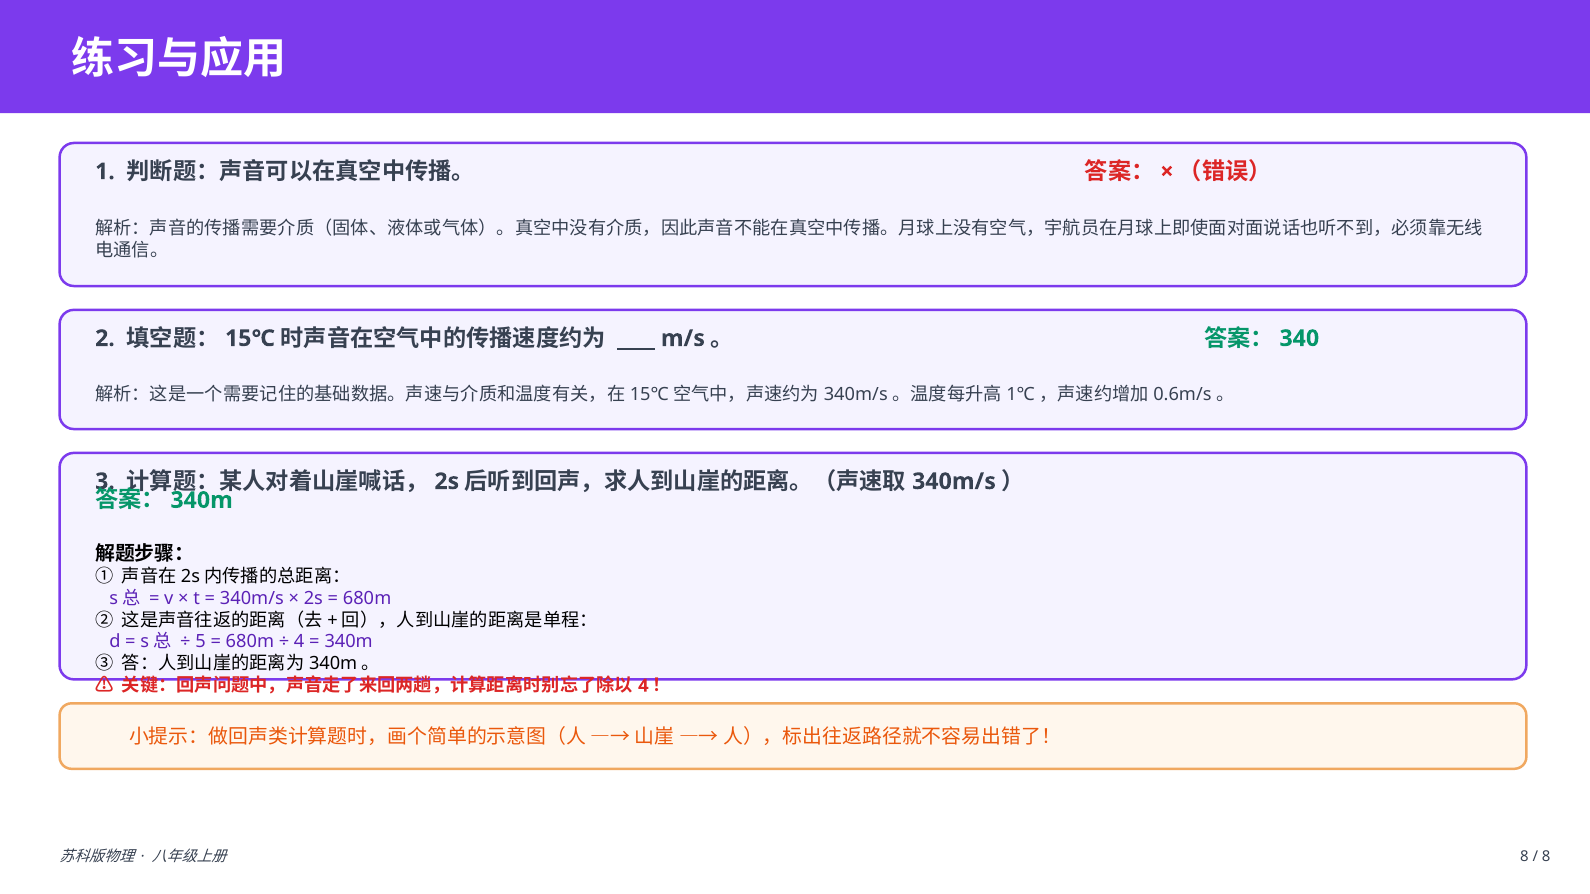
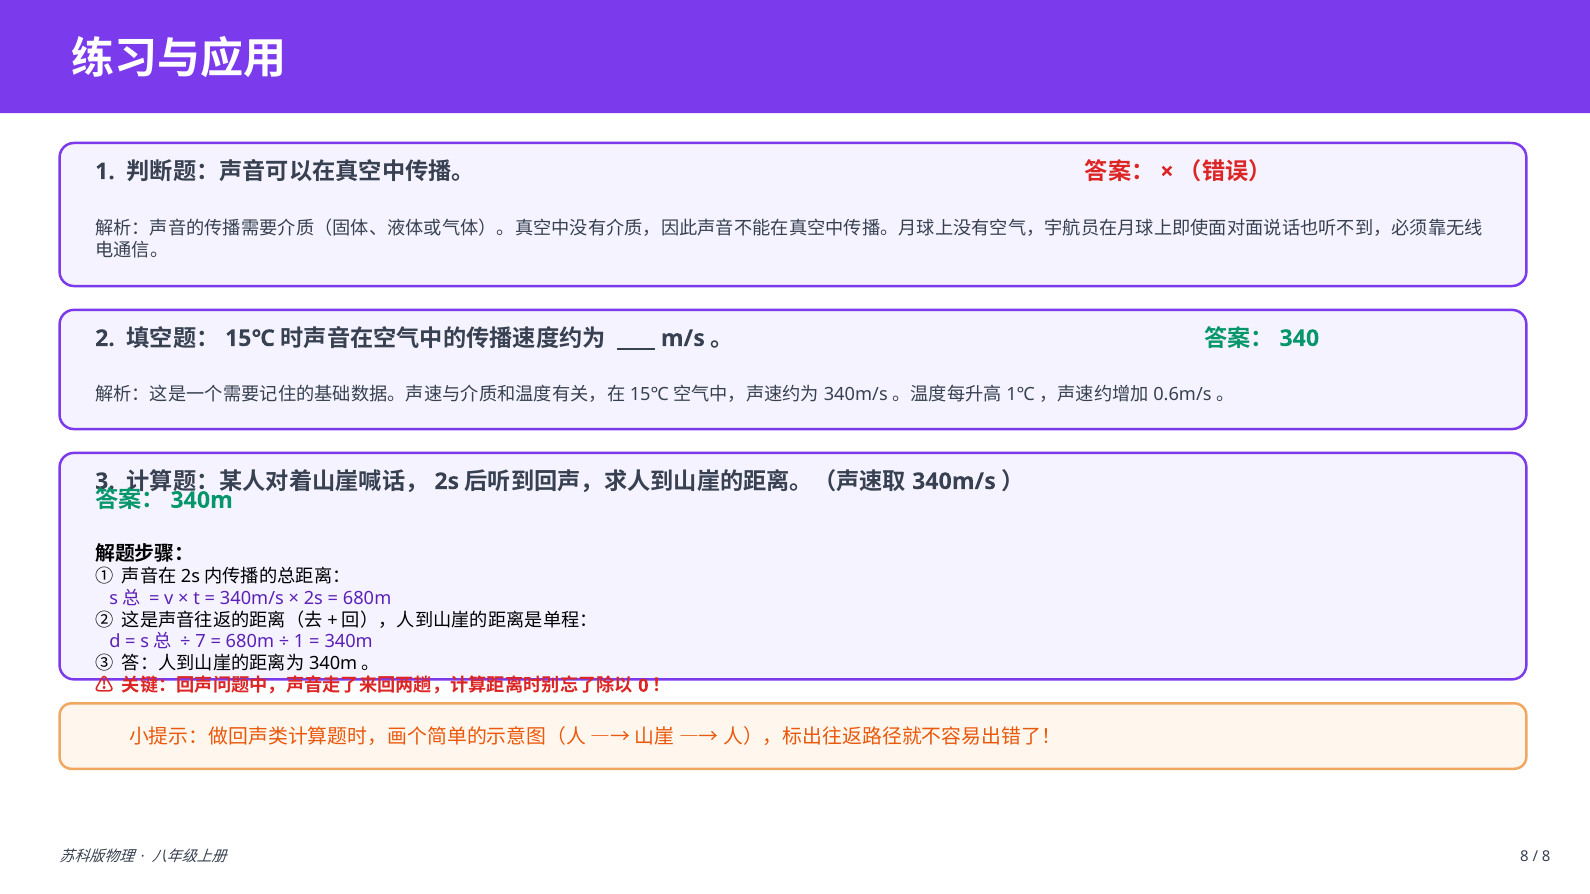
5: 5 -> 7
4 at (299, 642): 4 -> 1
4 at (643, 686): 4 -> 0
